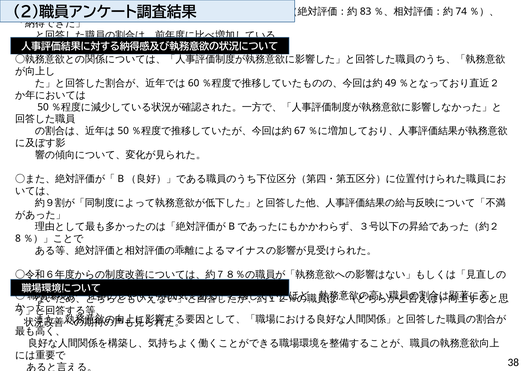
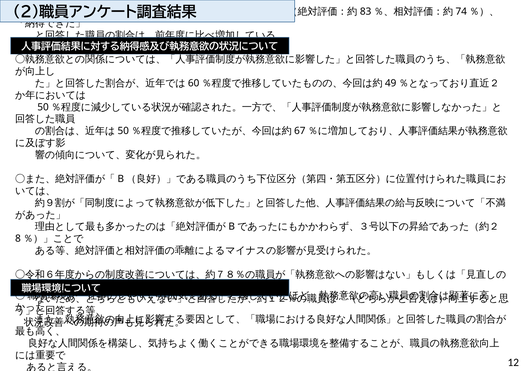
38: 38 -> 12
